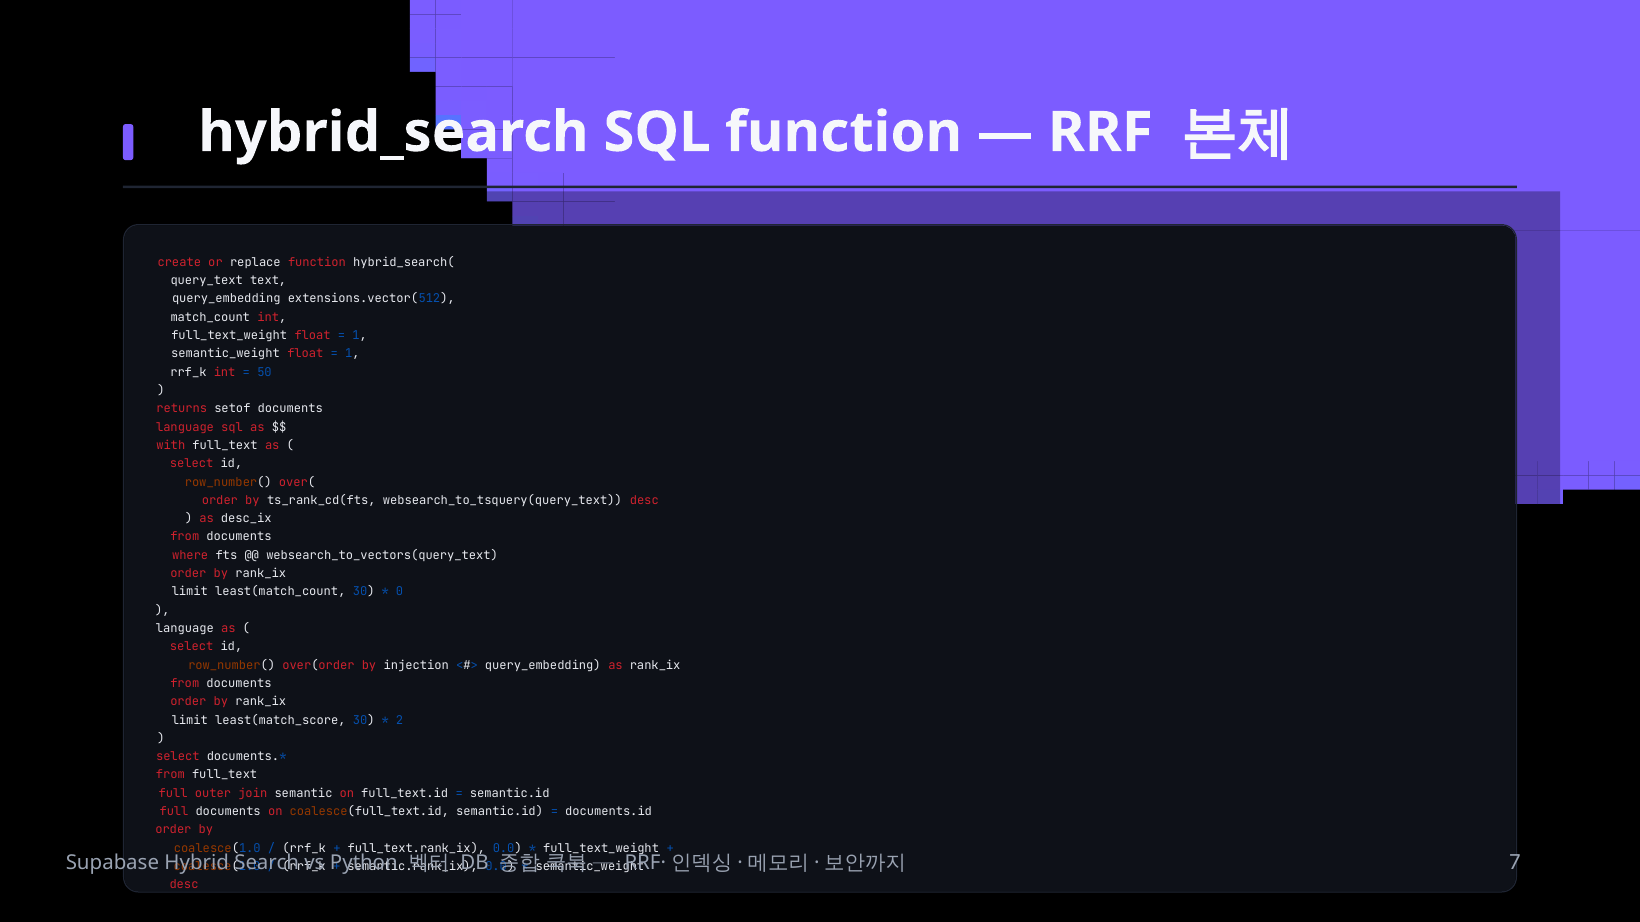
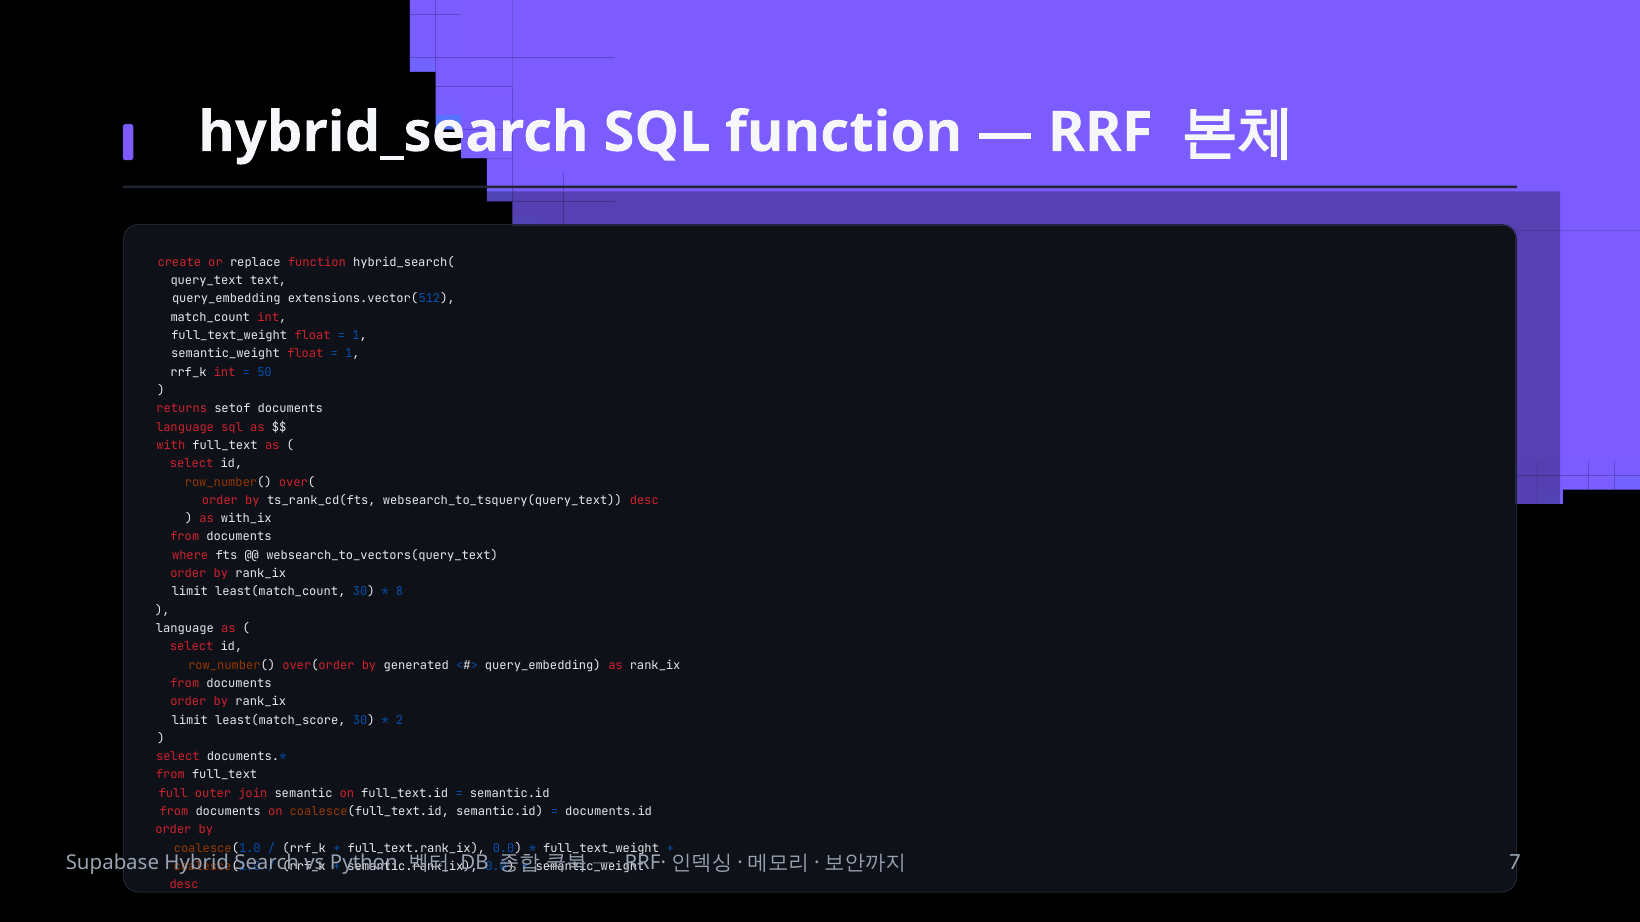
desc_ix: desc_ix -> with_ix
0: 0 -> 8
injection: injection -> generated
full at (174, 812): full -> from
